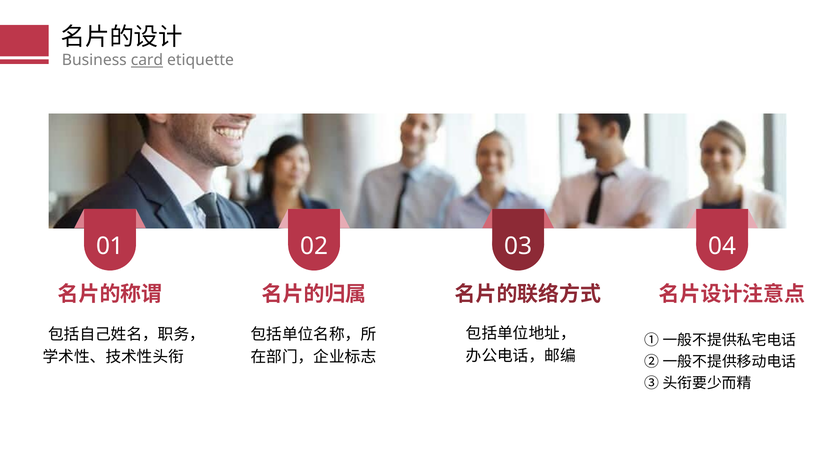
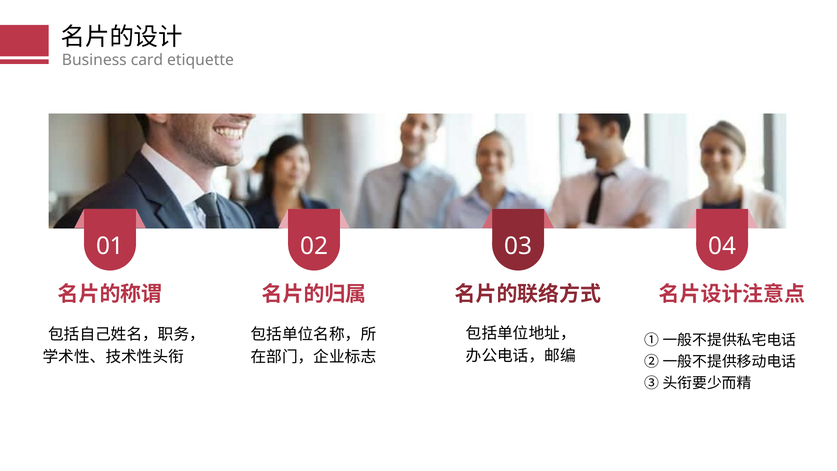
card underline: present -> none
